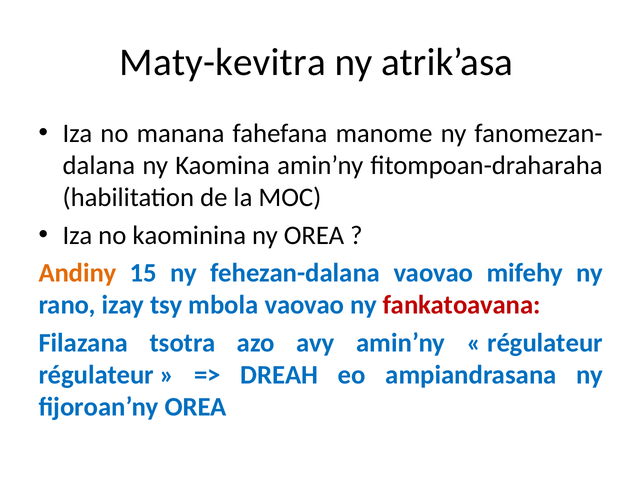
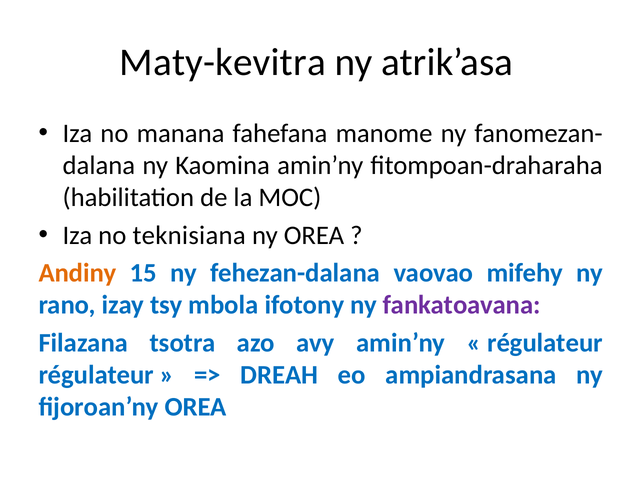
kaominina: kaominina -> teknisiana
mbola vaovao: vaovao -> ifotony
fankatoavana colour: red -> purple
